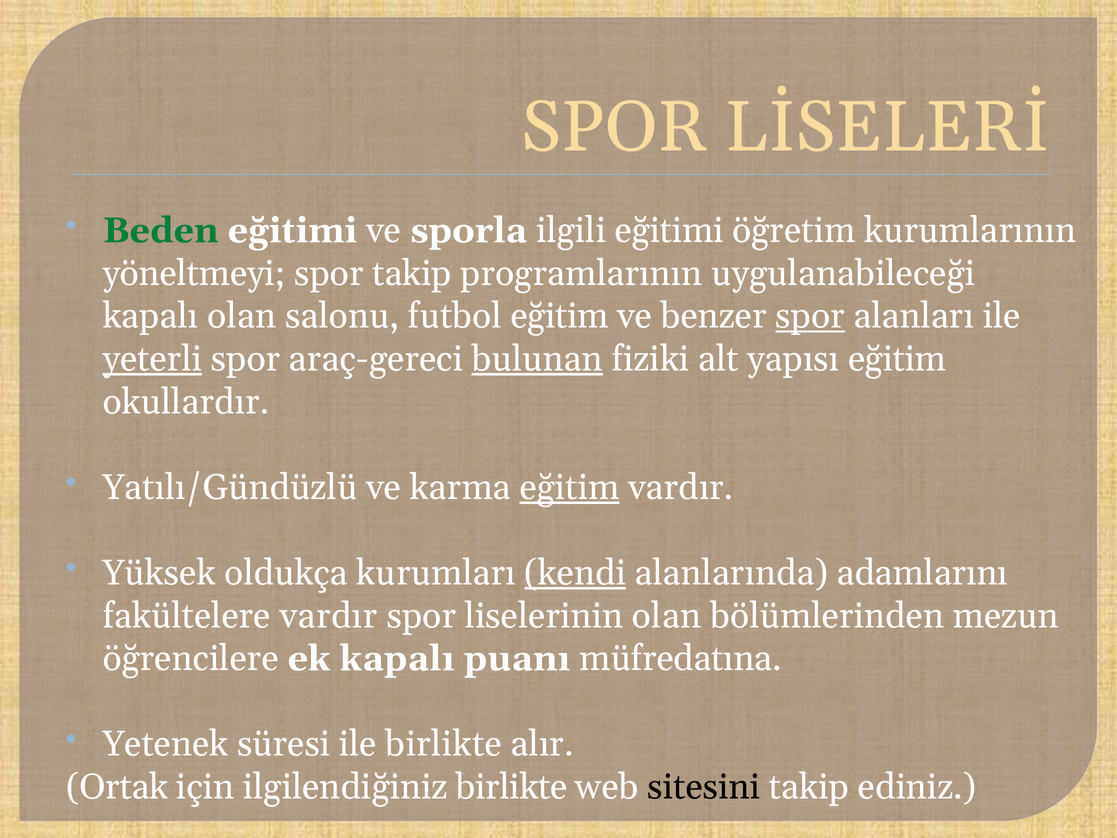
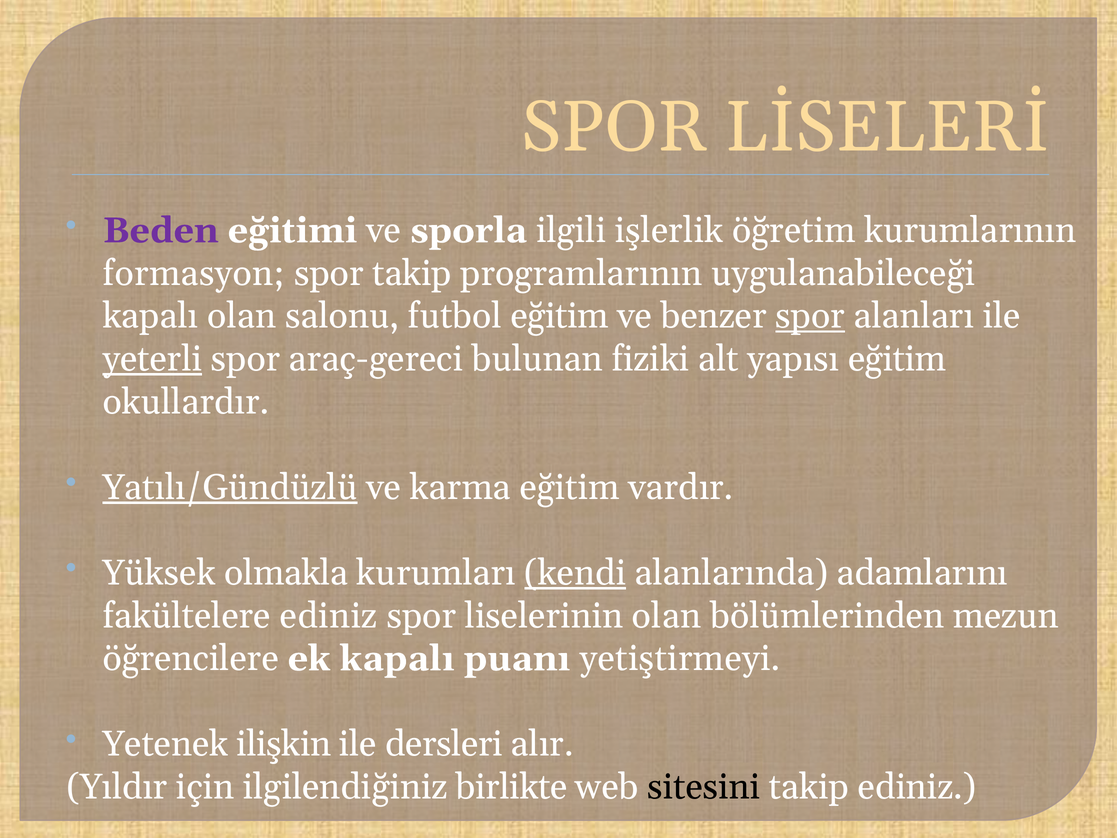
Beden colour: green -> purple
ilgili eğitimi: eğitimi -> işlerlik
yöneltmeyi: yöneltmeyi -> formasyon
bulunan underline: present -> none
Yatılı/Gündüzlü underline: none -> present
eğitim at (569, 487) underline: present -> none
oldukça: oldukça -> olmakla
fakültelere vardır: vardır -> ediniz
müfredatına: müfredatına -> yetiştirmeyi
süresi: süresi -> ilişkin
ile birlikte: birlikte -> dersleri
Ortak: Ortak -> Yıldır
